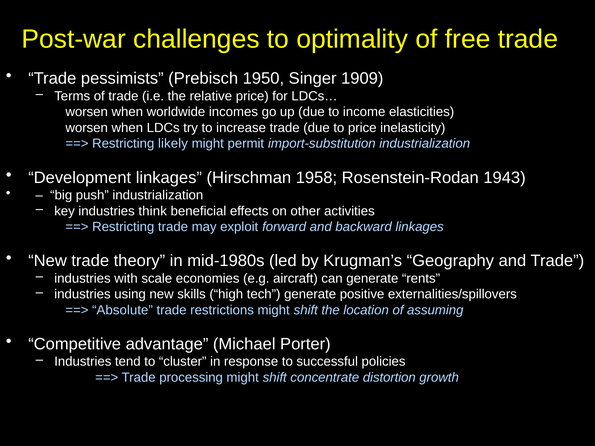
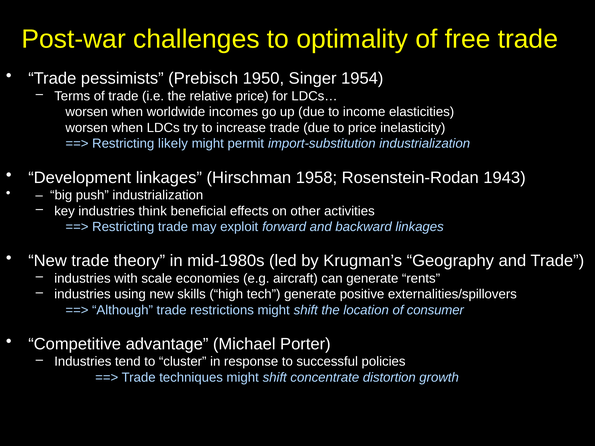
1909: 1909 -> 1954
Absolute: Absolute -> Although
assuming: assuming -> consumer
processing: processing -> techniques
